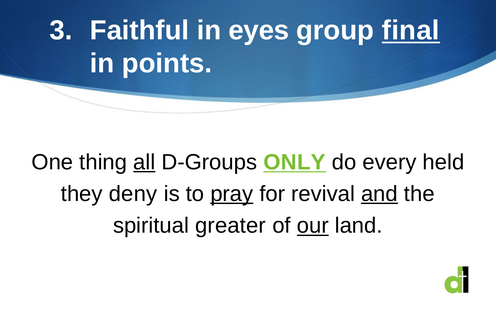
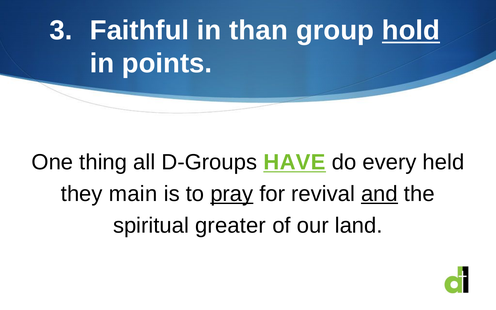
eyes: eyes -> than
final: final -> hold
all underline: present -> none
ONLY: ONLY -> HAVE
deny: deny -> main
our underline: present -> none
